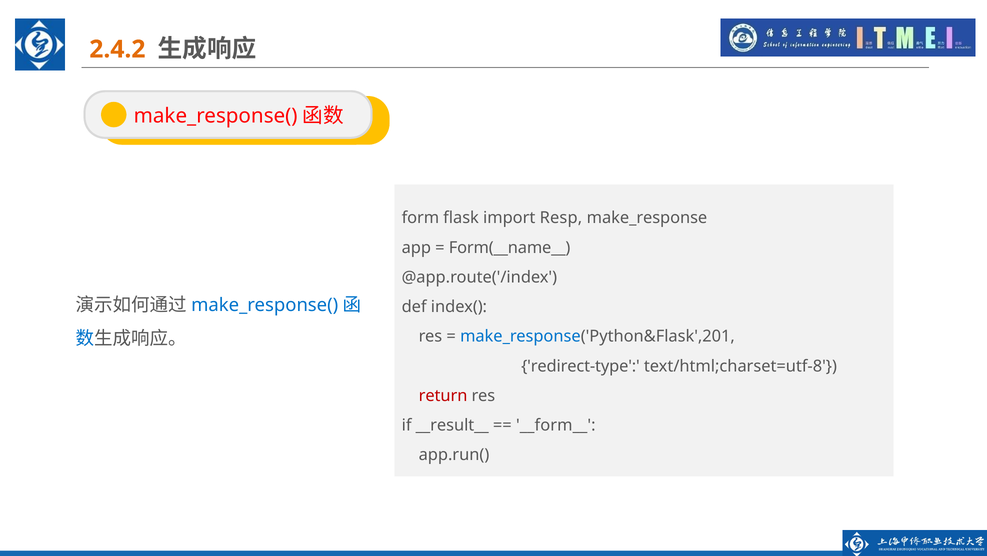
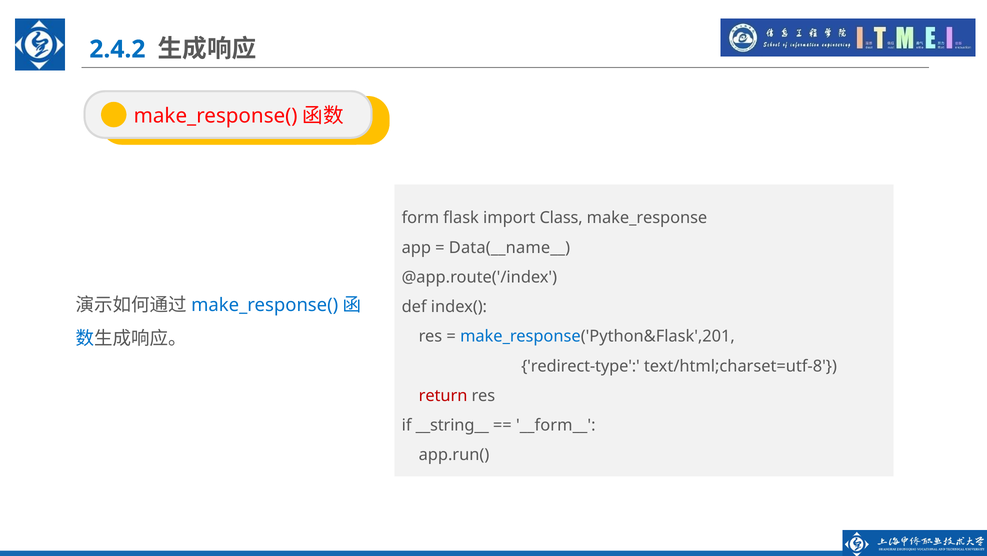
2.4.2 colour: orange -> blue
Resp: Resp -> Class
Form(__name__: Form(__name__ -> Data(__name__
__result__: __result__ -> __string__
